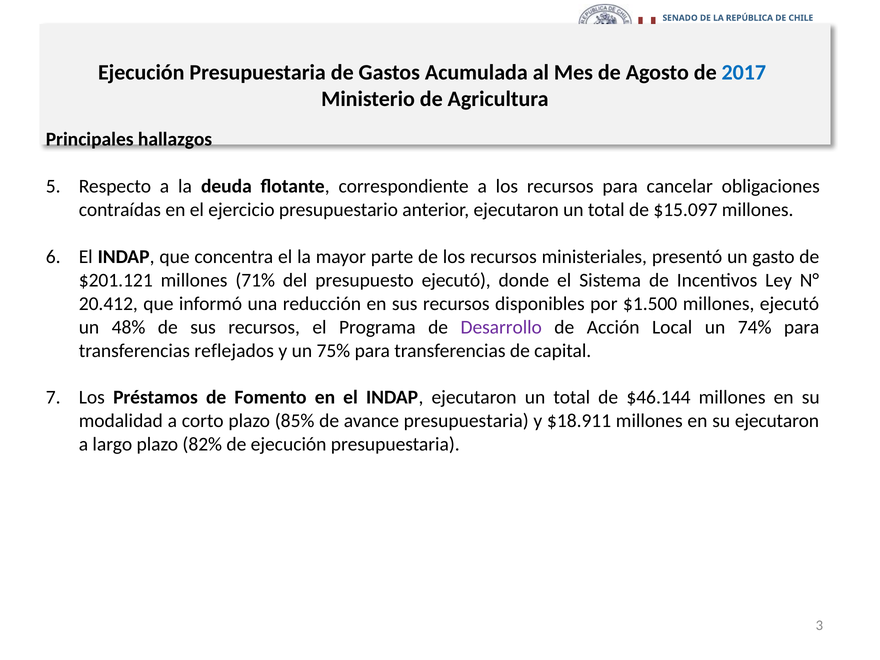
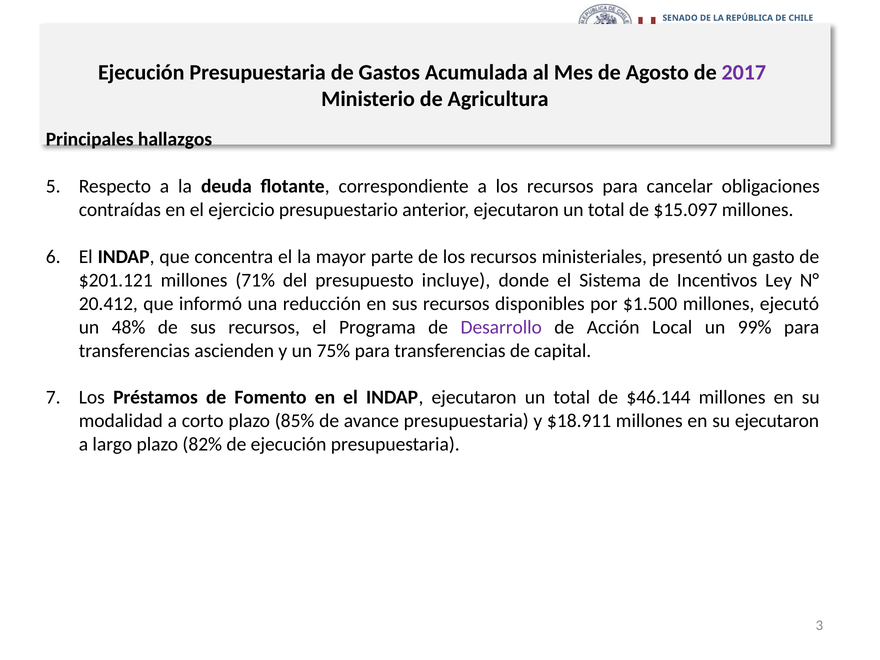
2017 colour: blue -> purple
presupuesto ejecutó: ejecutó -> incluye
74%: 74% -> 99%
reflejados: reflejados -> ascienden
